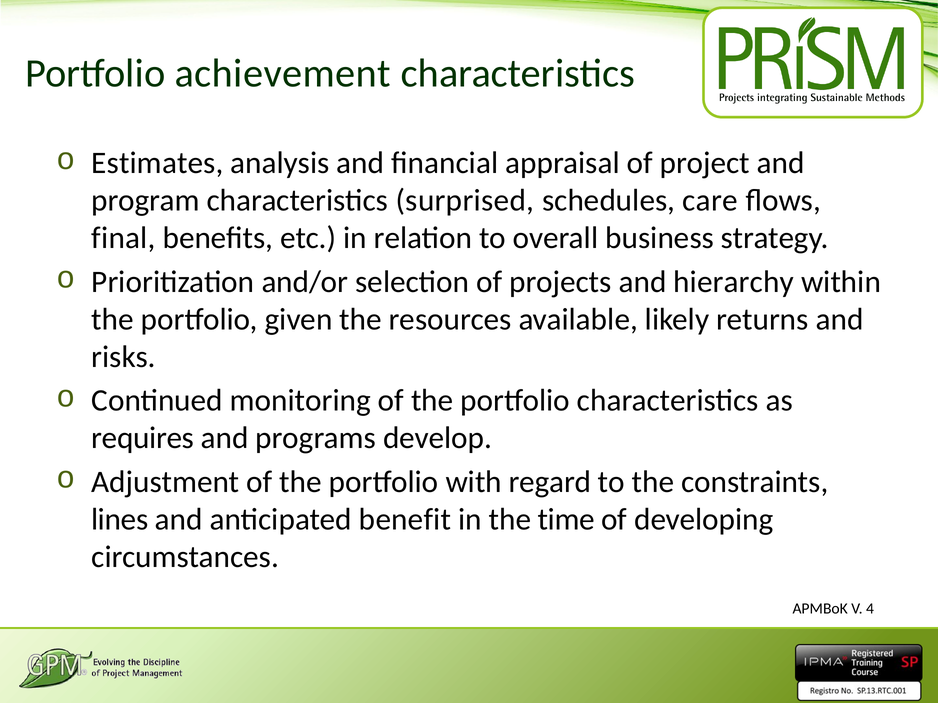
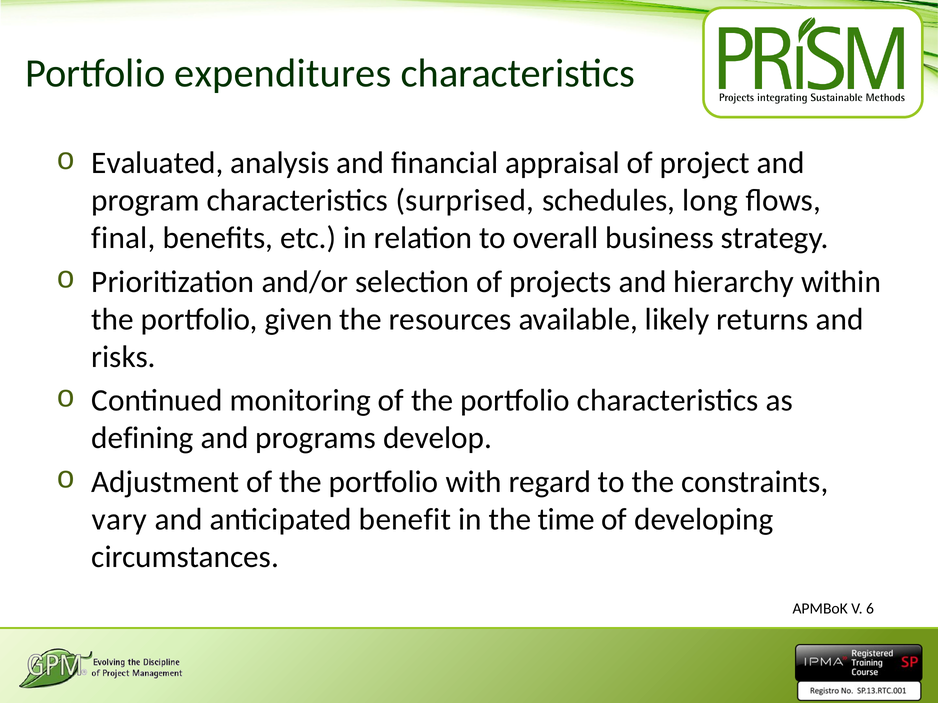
achievement: achievement -> expenditures
Estimates: Estimates -> Evaluated
care: care -> long
requires: requires -> defining
lines: lines -> vary
4: 4 -> 6
